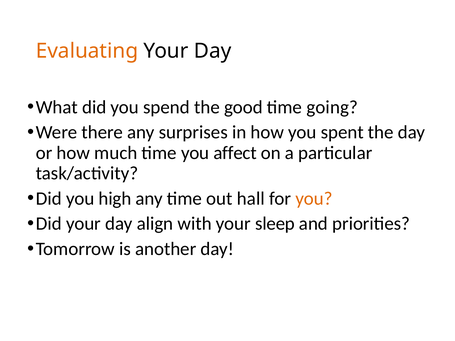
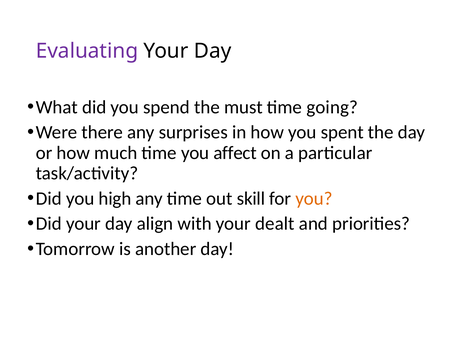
Evaluating colour: orange -> purple
good: good -> must
hall: hall -> skill
sleep: sleep -> dealt
